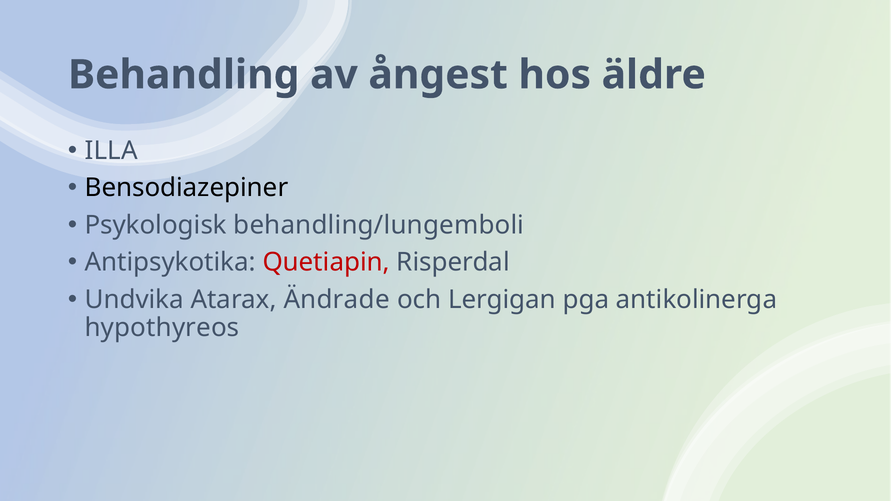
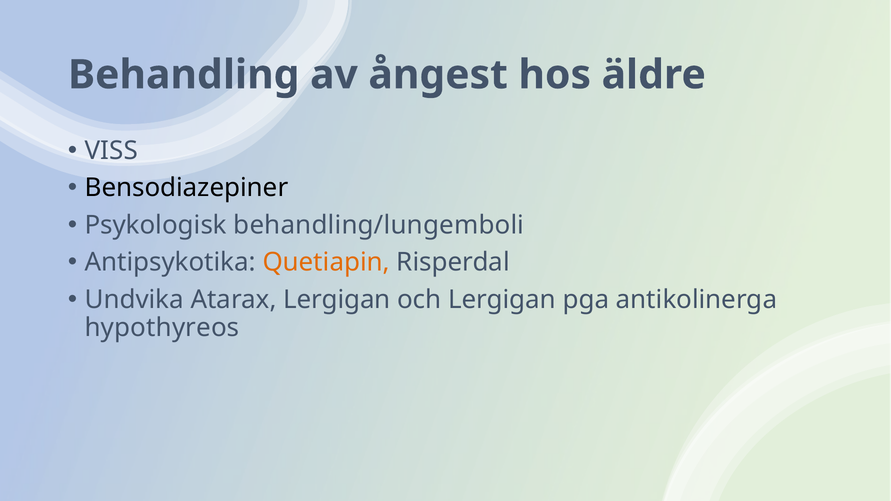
ILLA: ILLA -> VISS
Quetiapin colour: red -> orange
Atarax Ändrade: Ändrade -> Lergigan
